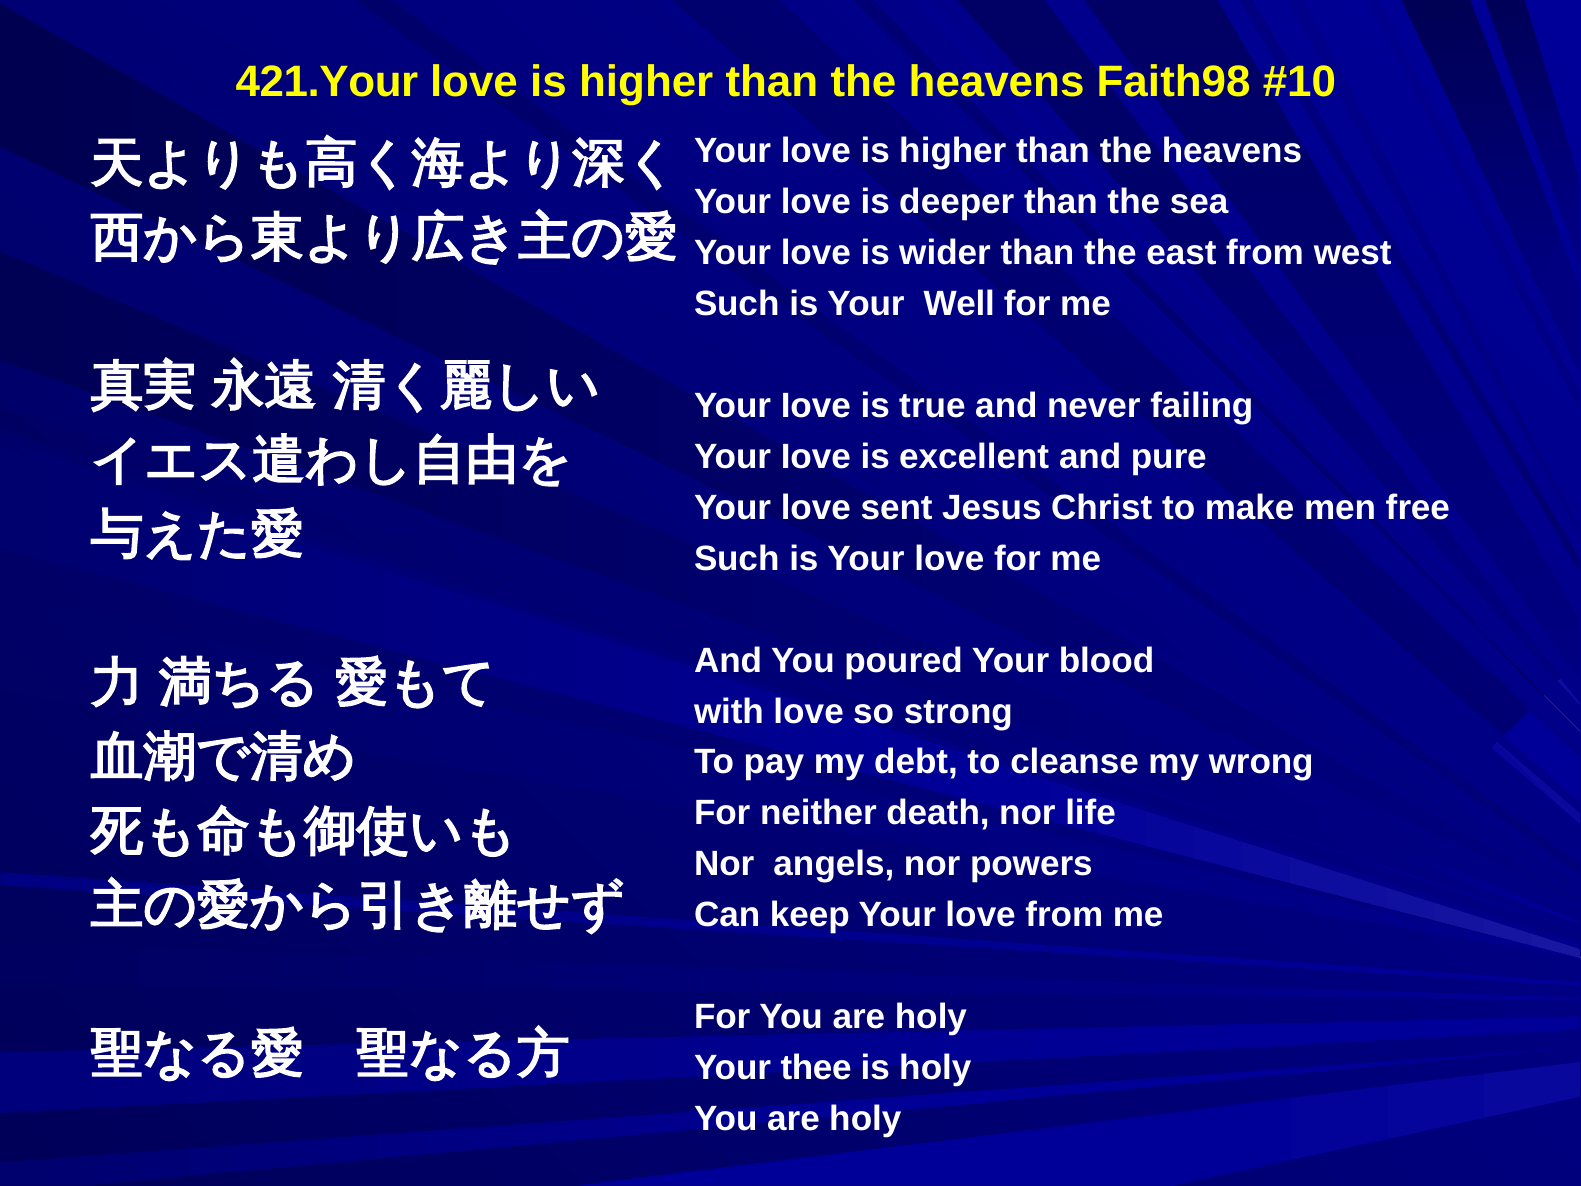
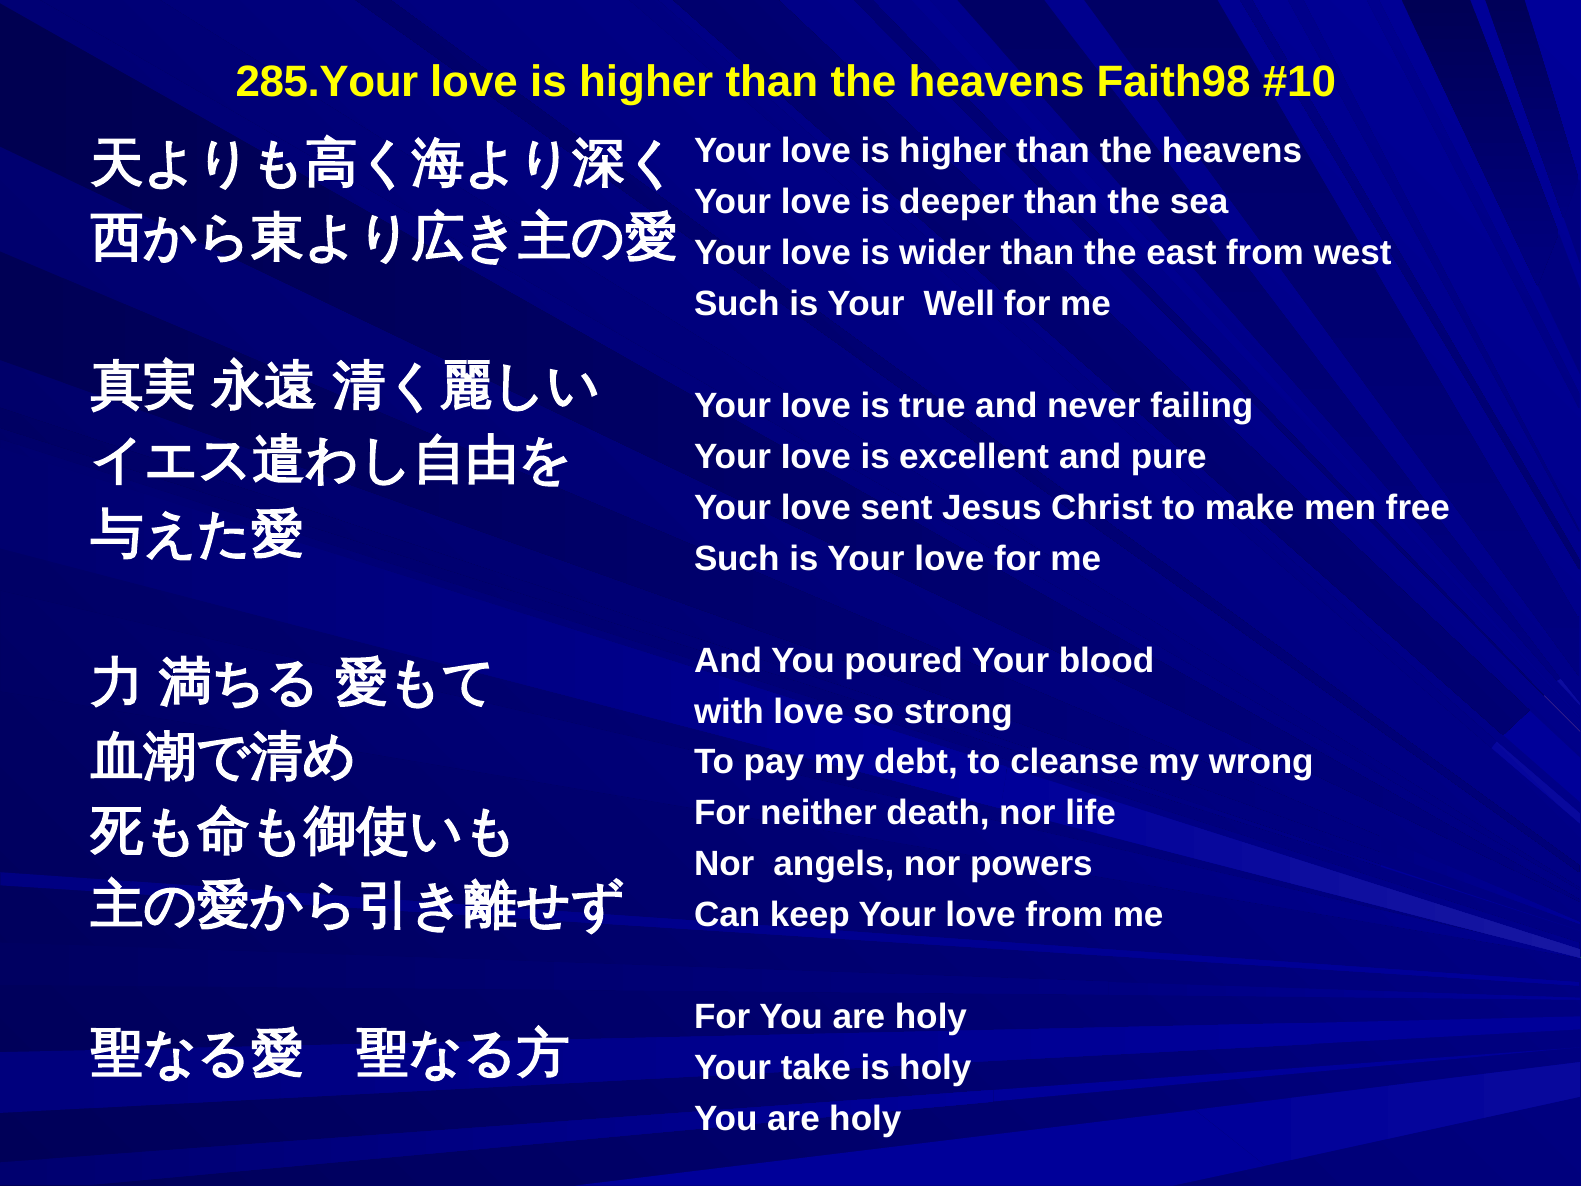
421.Your: 421.Your -> 285.Your
thee: thee -> take
